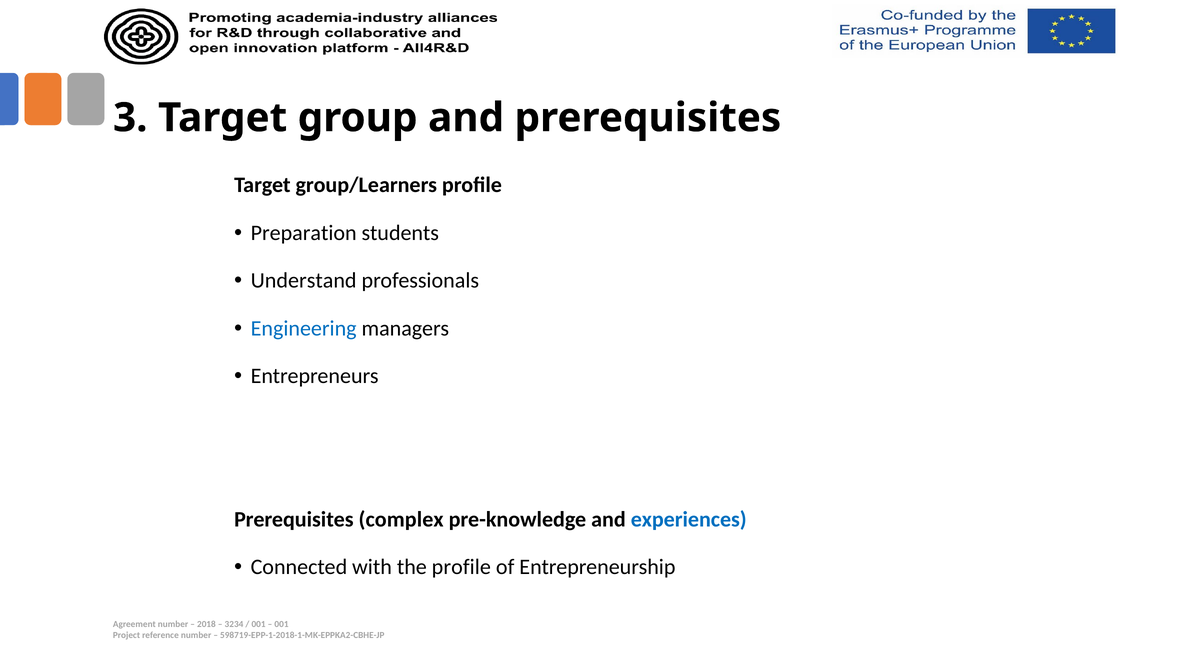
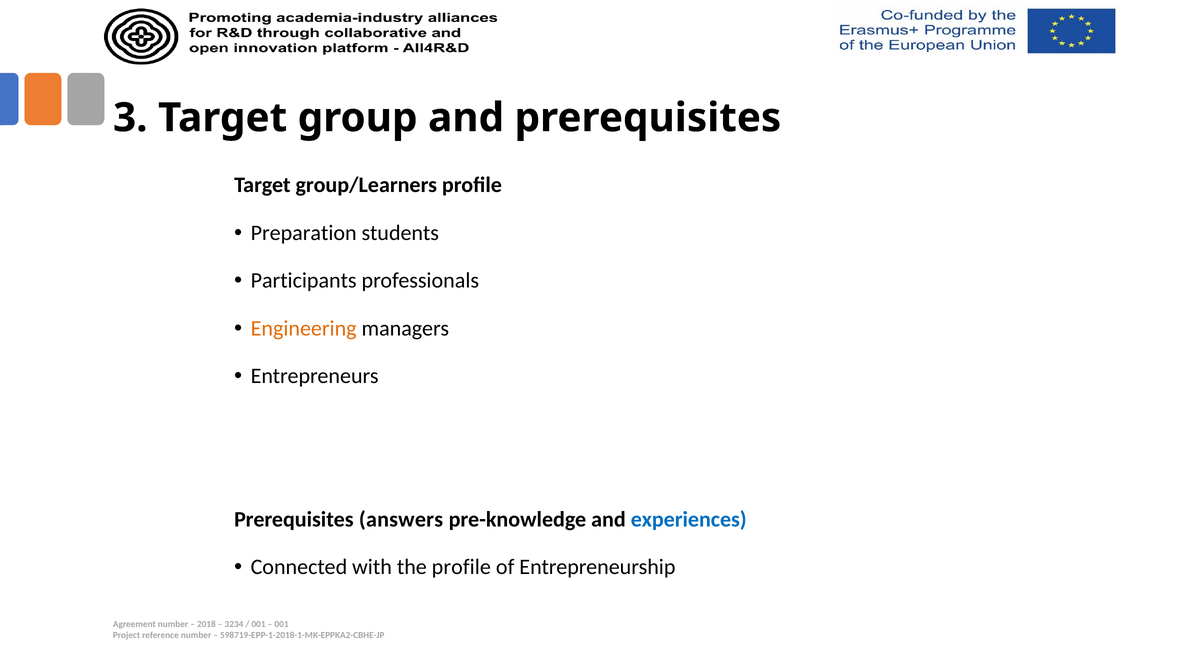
Understand: Understand -> Participants
Engineering colour: blue -> orange
complex: complex -> answers
